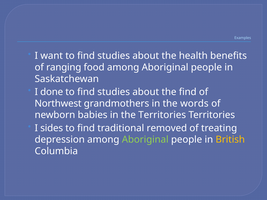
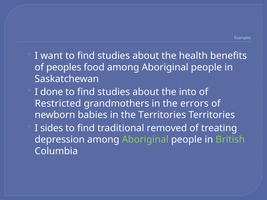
ranging: ranging -> peoples
the find: find -> into
Northwest: Northwest -> Restricted
words: words -> errors
British colour: yellow -> light green
